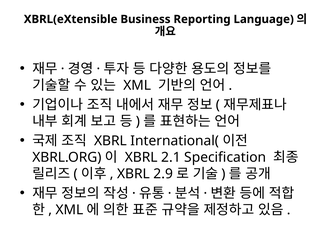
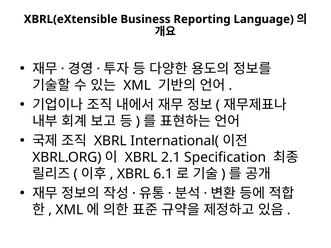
2.9: 2.9 -> 6.1
